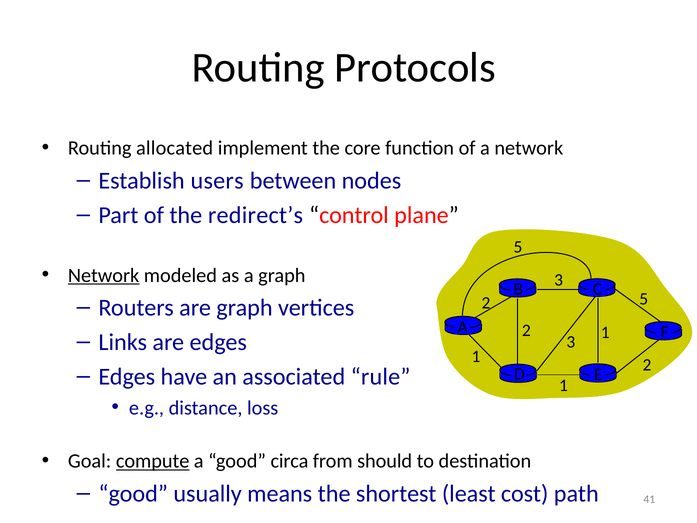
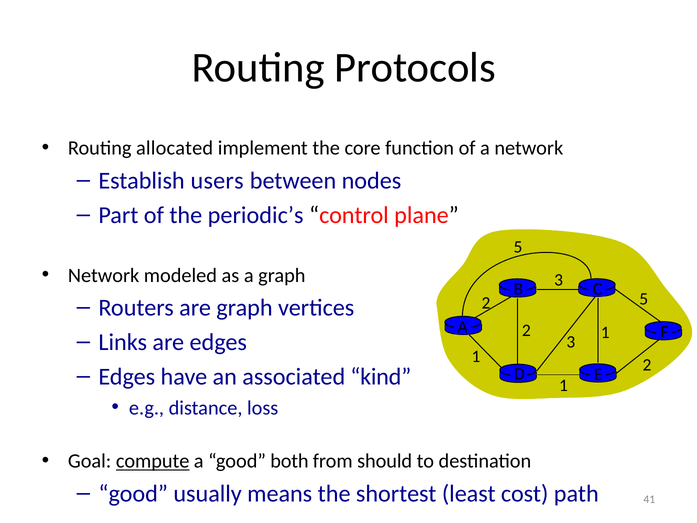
redirect’s: redirect’s -> periodic’s
Network at (104, 275) underline: present -> none
rule: rule -> kind
circa: circa -> both
